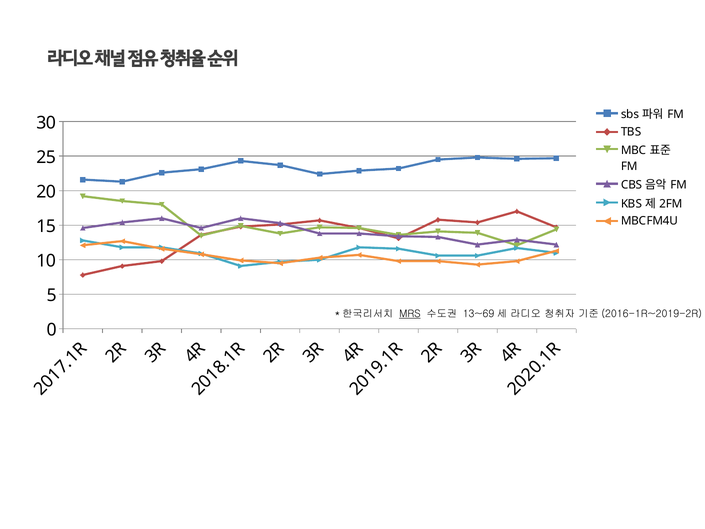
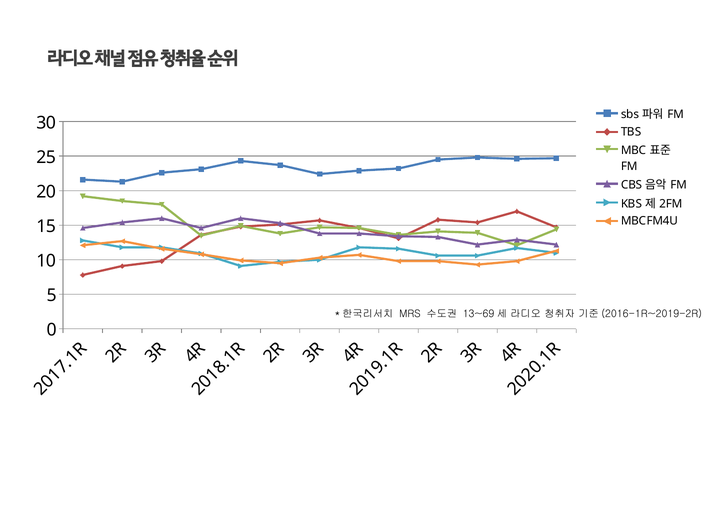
MRS underline: present -> none
